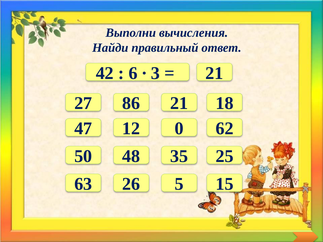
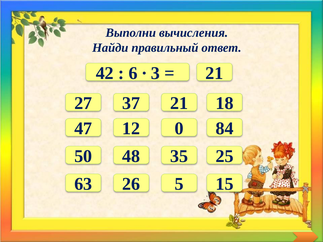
86: 86 -> 37
62: 62 -> 84
